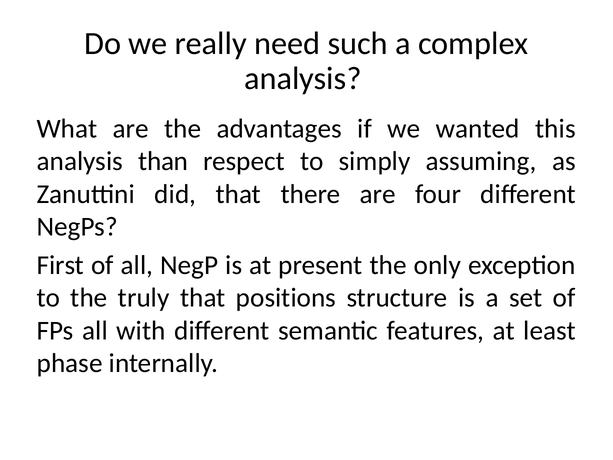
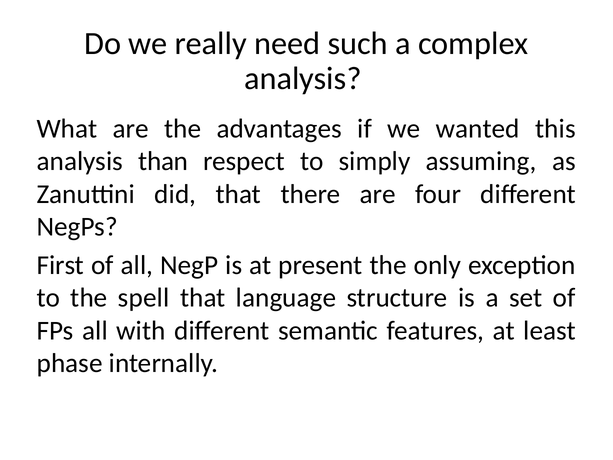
truly: truly -> spell
positions: positions -> language
